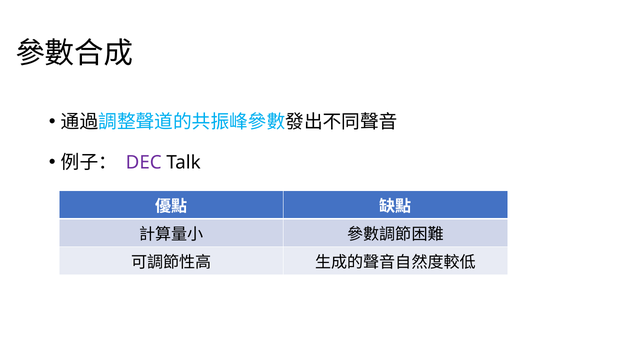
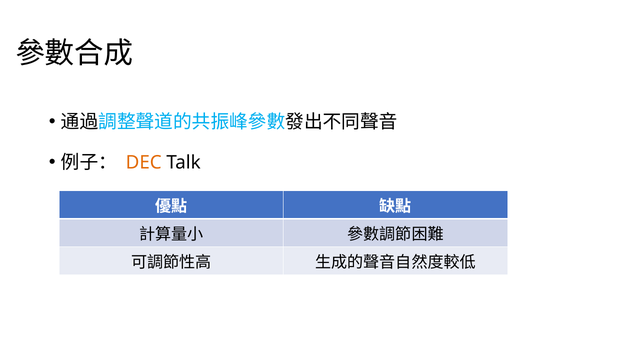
DEC colour: purple -> orange
